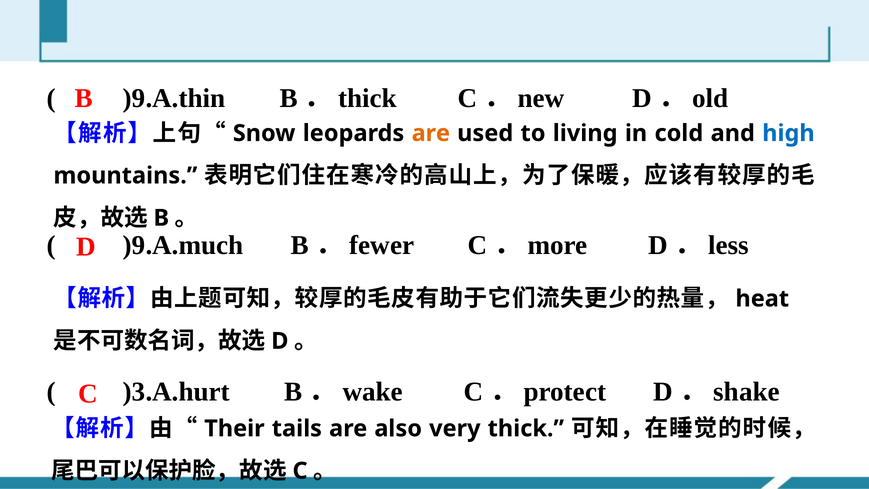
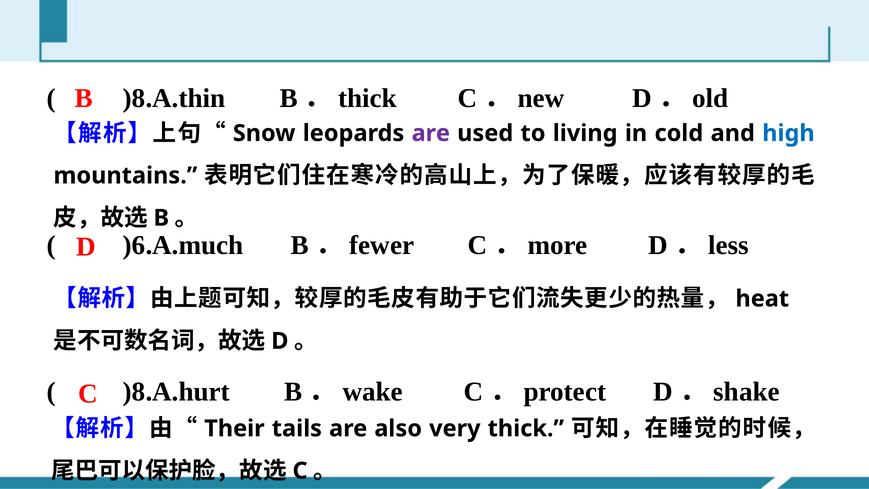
)9.A.thin: )9.A.thin -> )8.A.thin
are at (431, 133) colour: orange -> purple
)9.A.much: )9.A.much -> )6.A.much
)3.A.hurt: )3.A.hurt -> )8.A.hurt
